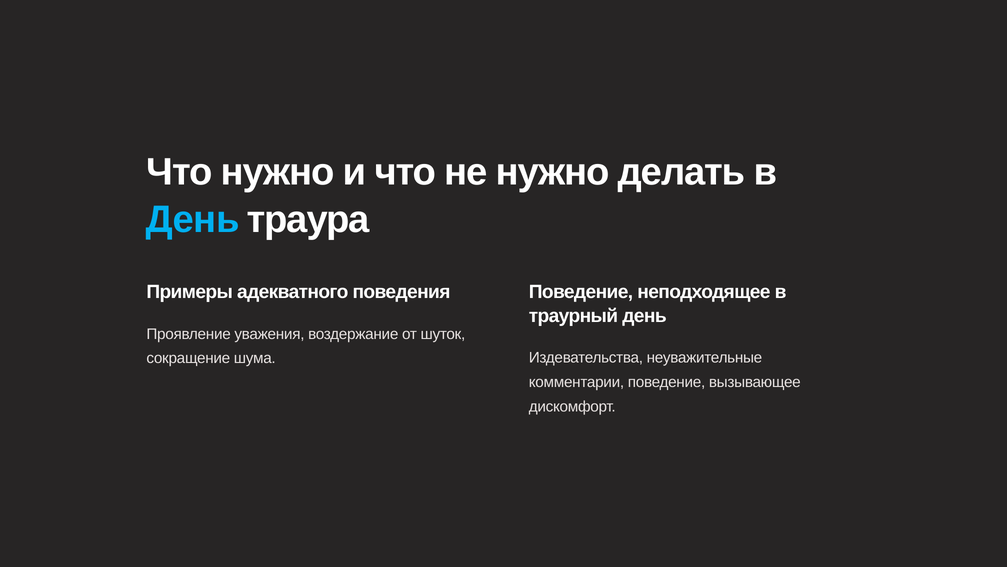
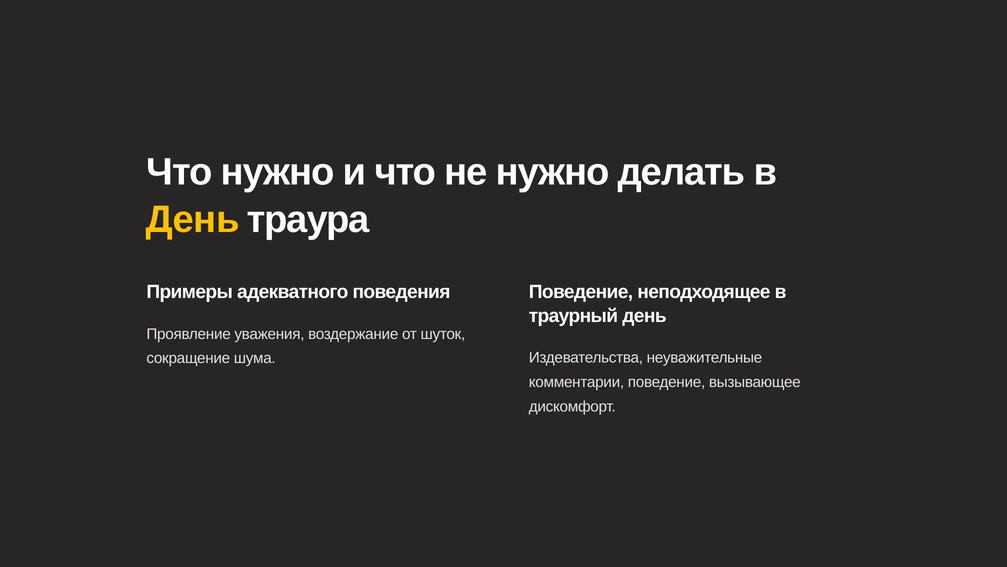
День at (193, 220) colour: light blue -> yellow
